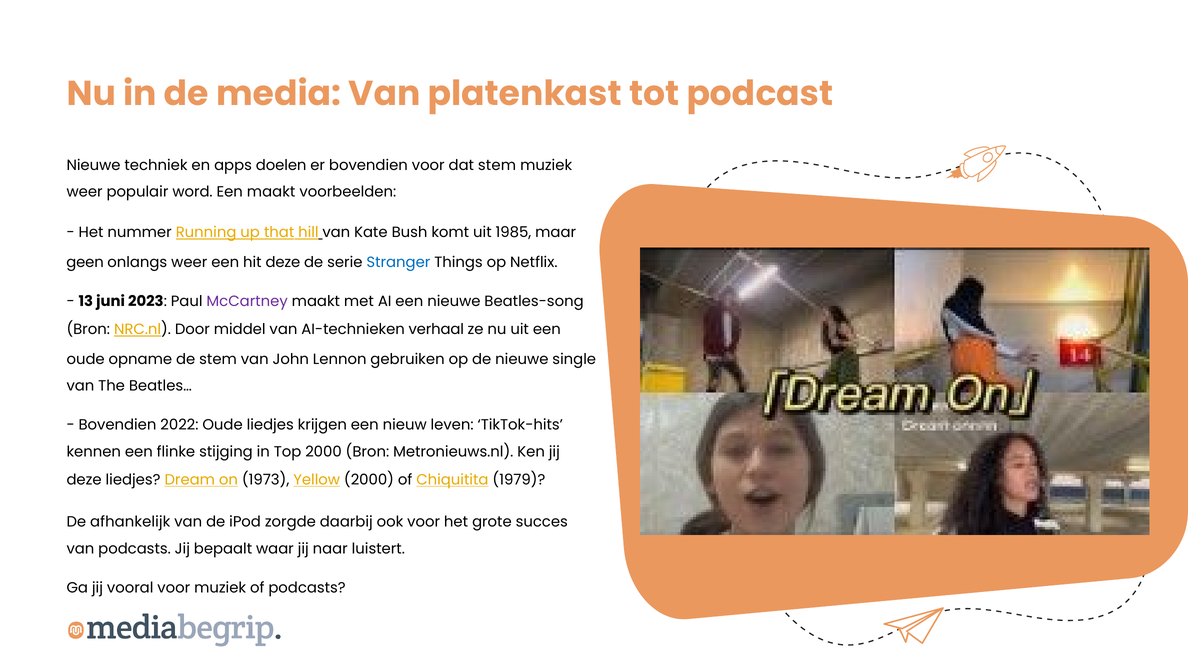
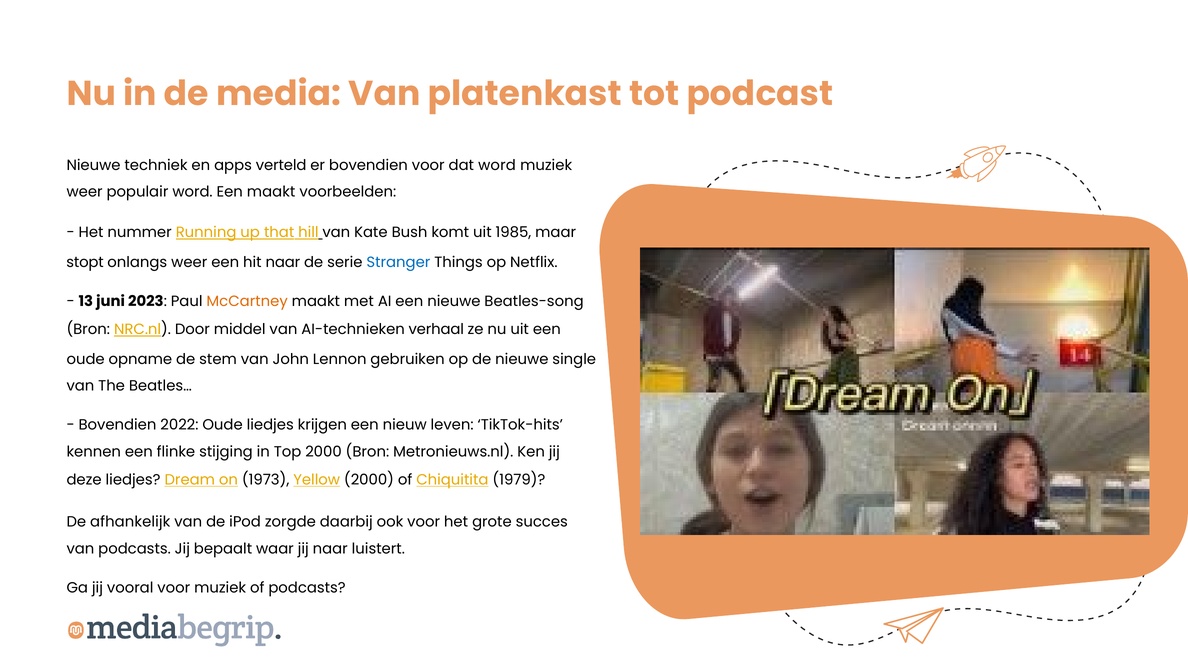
doelen: doelen -> verteld
dat stem: stem -> word
geen: geen -> stopt
hit deze: deze -> naar
McCartney colour: purple -> orange
